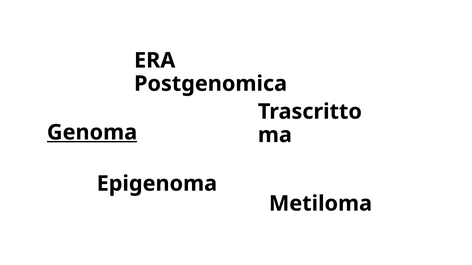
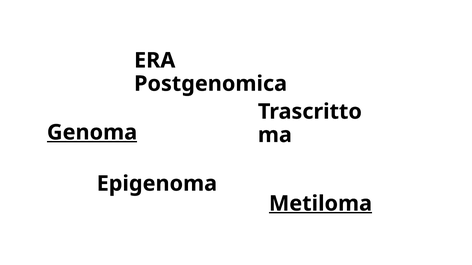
Metiloma underline: none -> present
